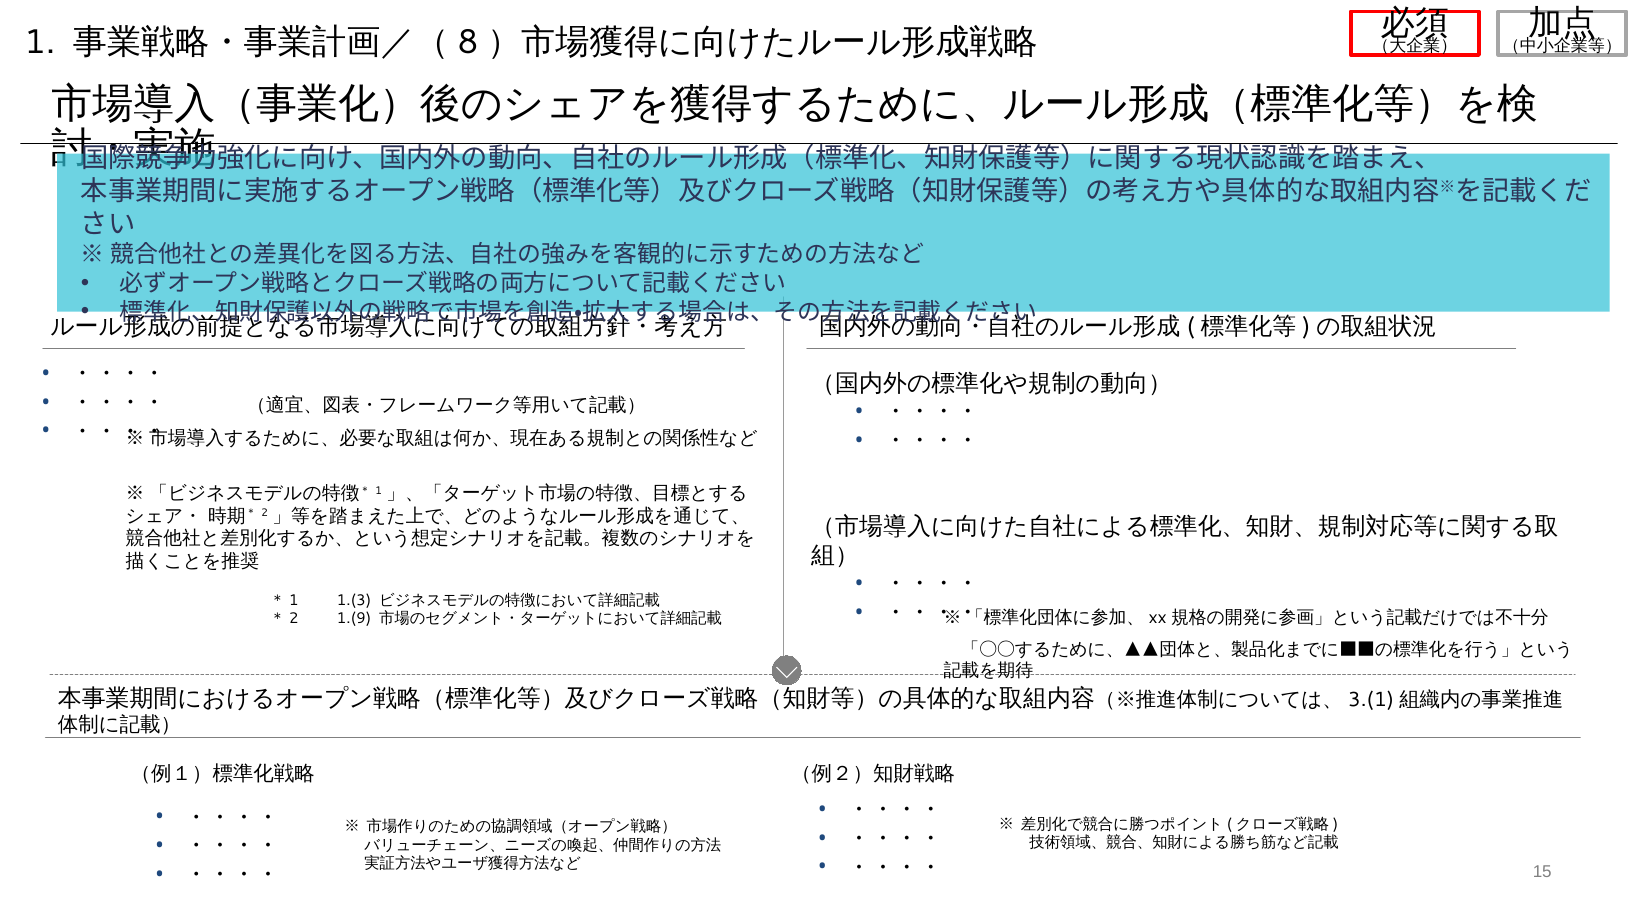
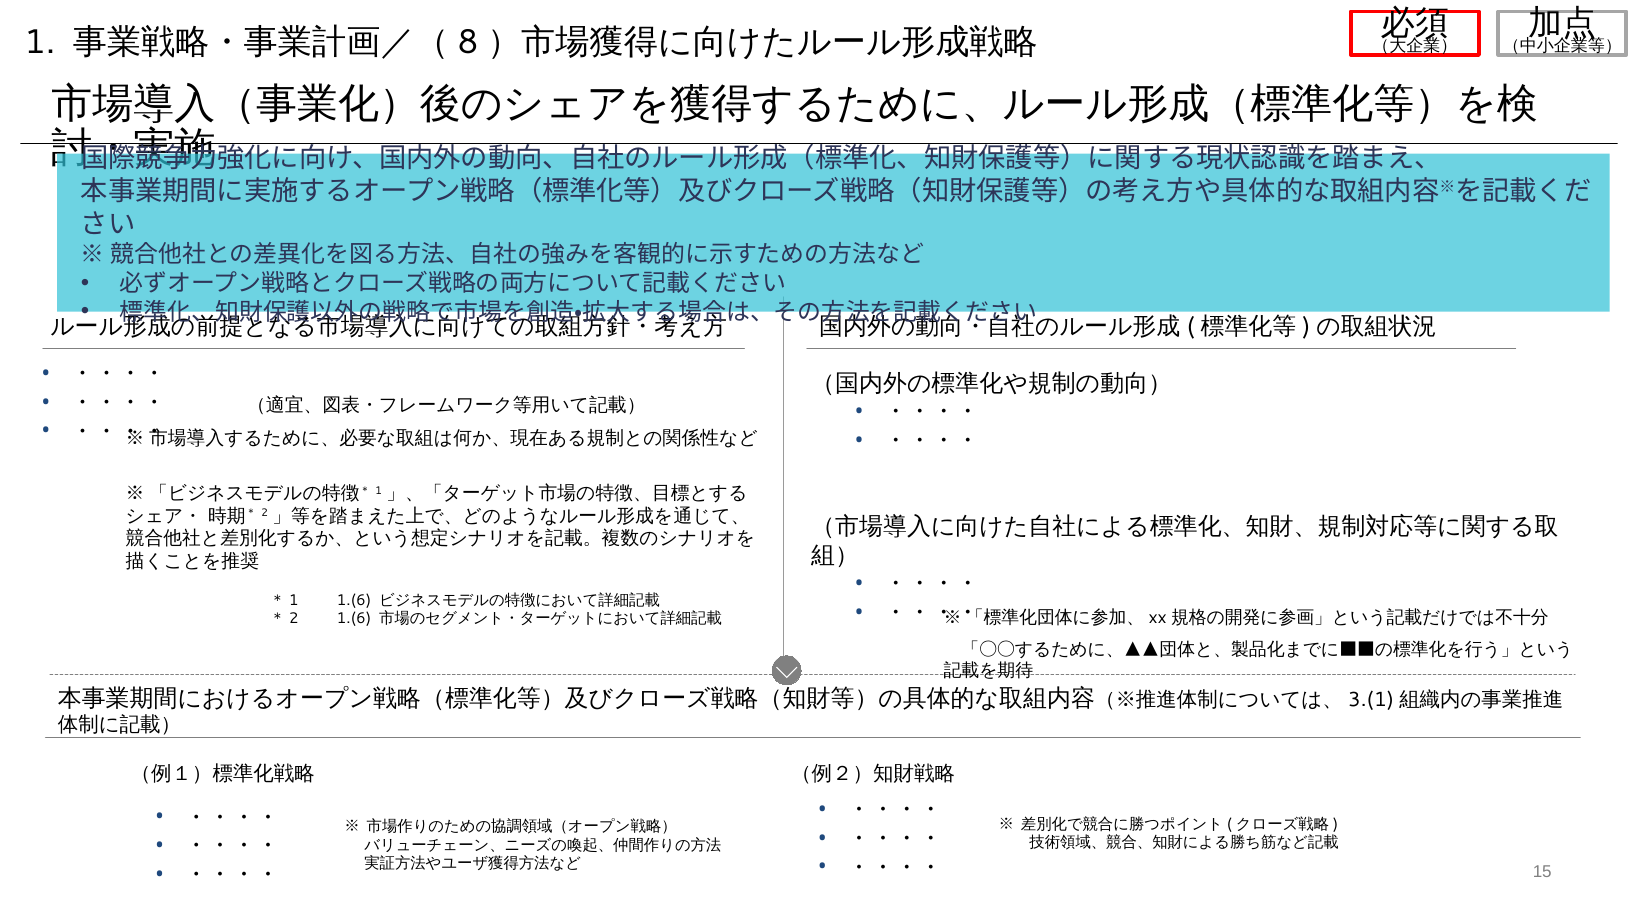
＊1 1.(3: 1.(3 -> 1.(6
＊2 1.(9: 1.(9 -> 1.(6
